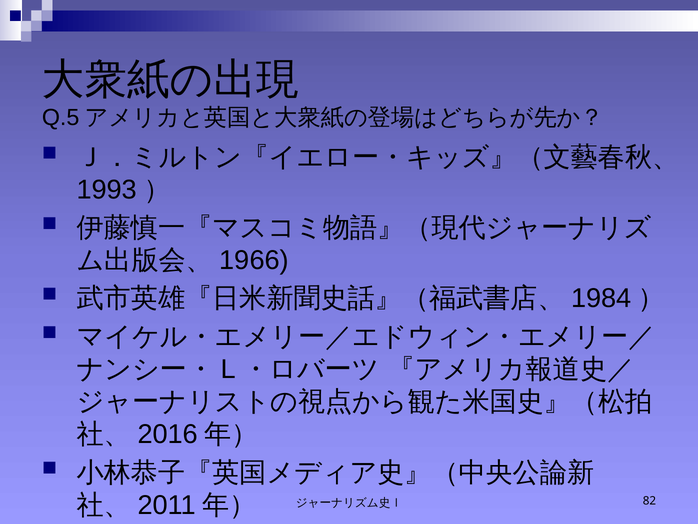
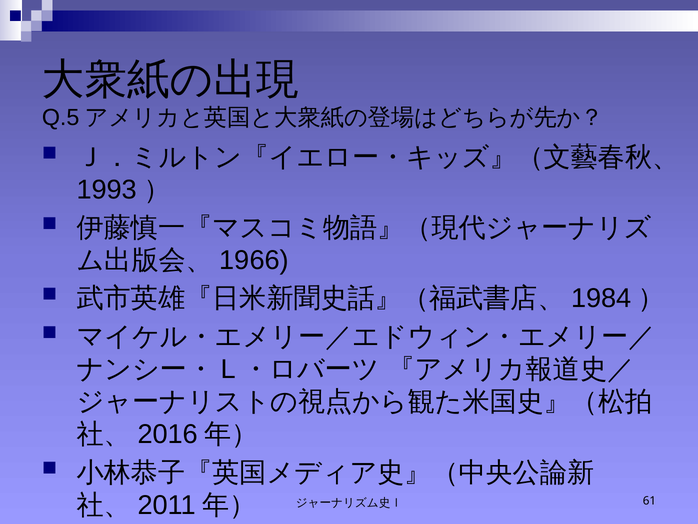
82: 82 -> 61
